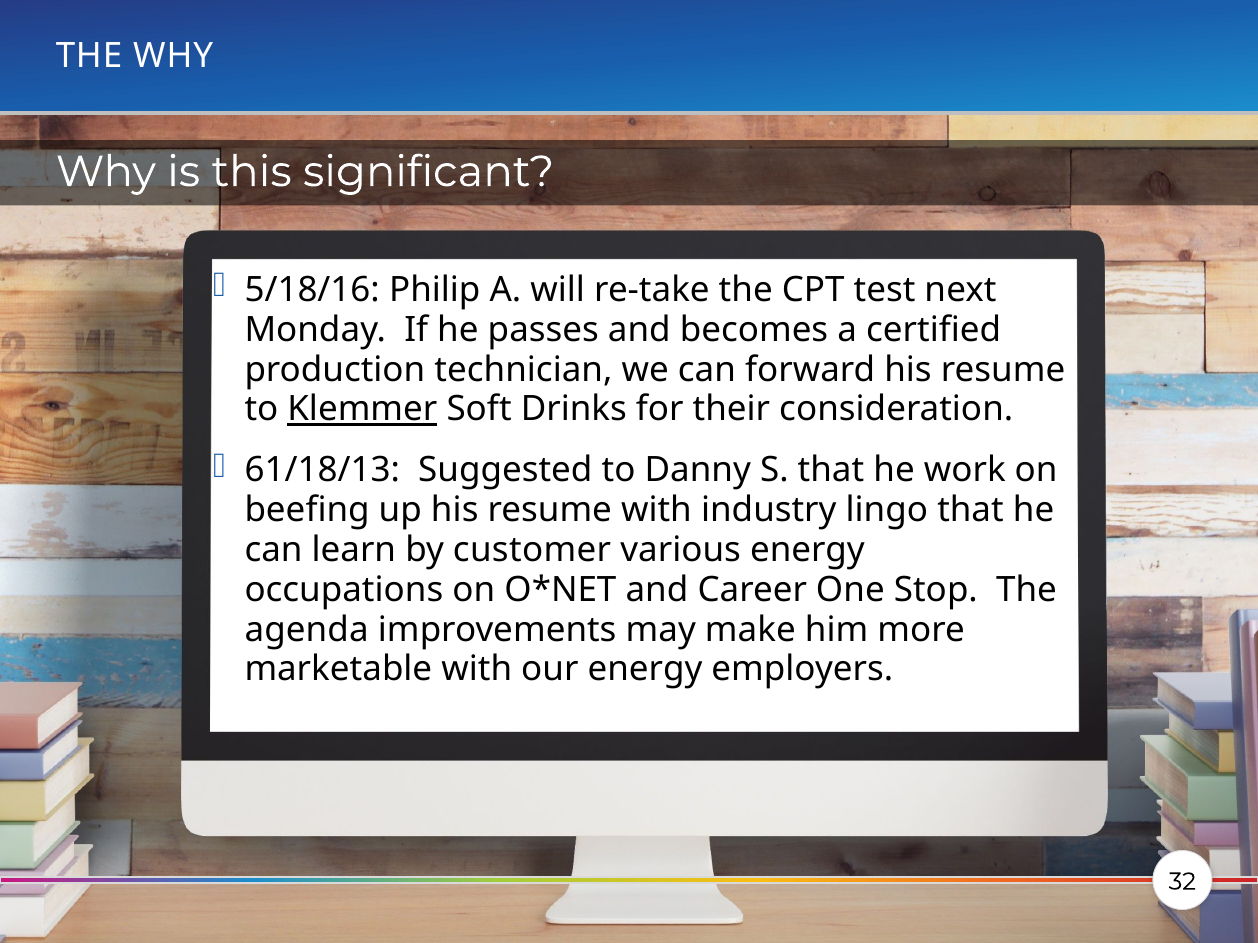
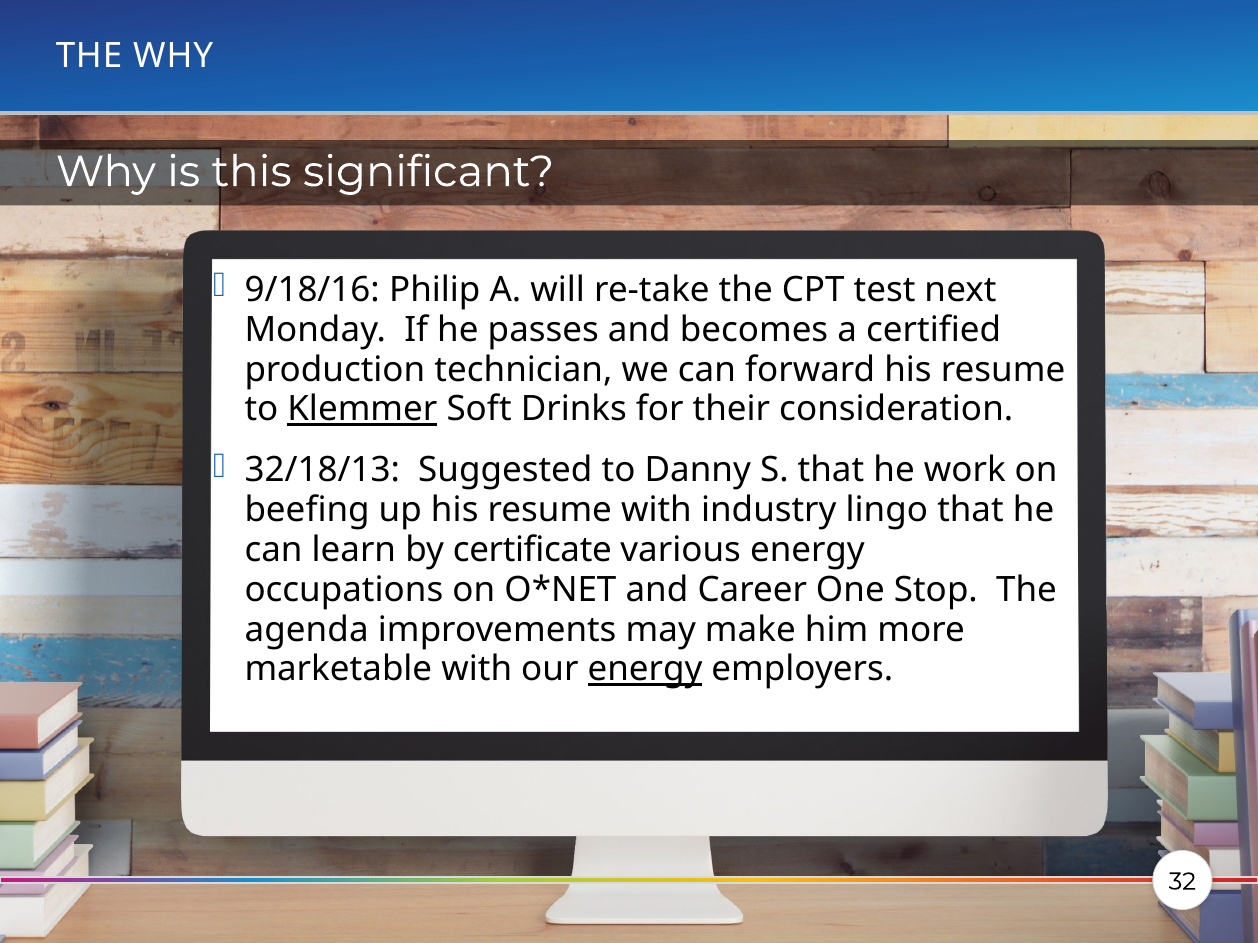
5/18/16: 5/18/16 -> 9/18/16
61/18/13: 61/18/13 -> 32/18/13
customer: customer -> certificate
energy at (645, 670) underline: none -> present
